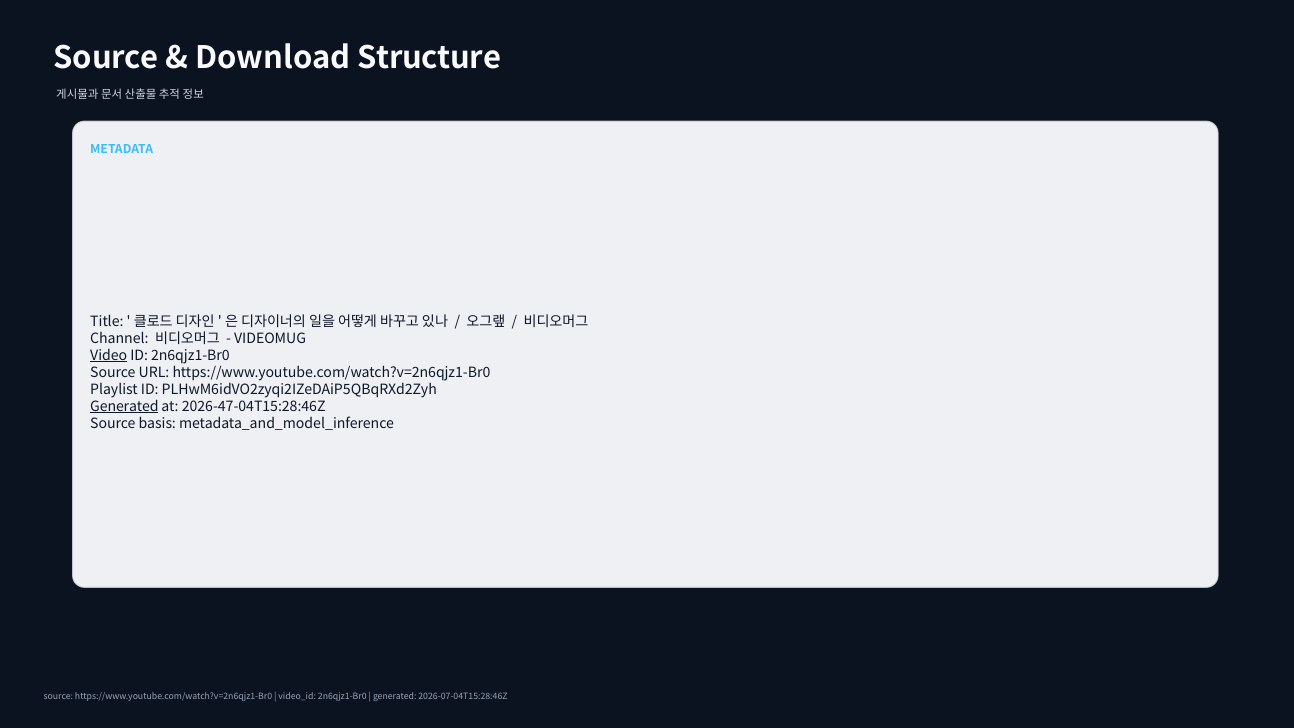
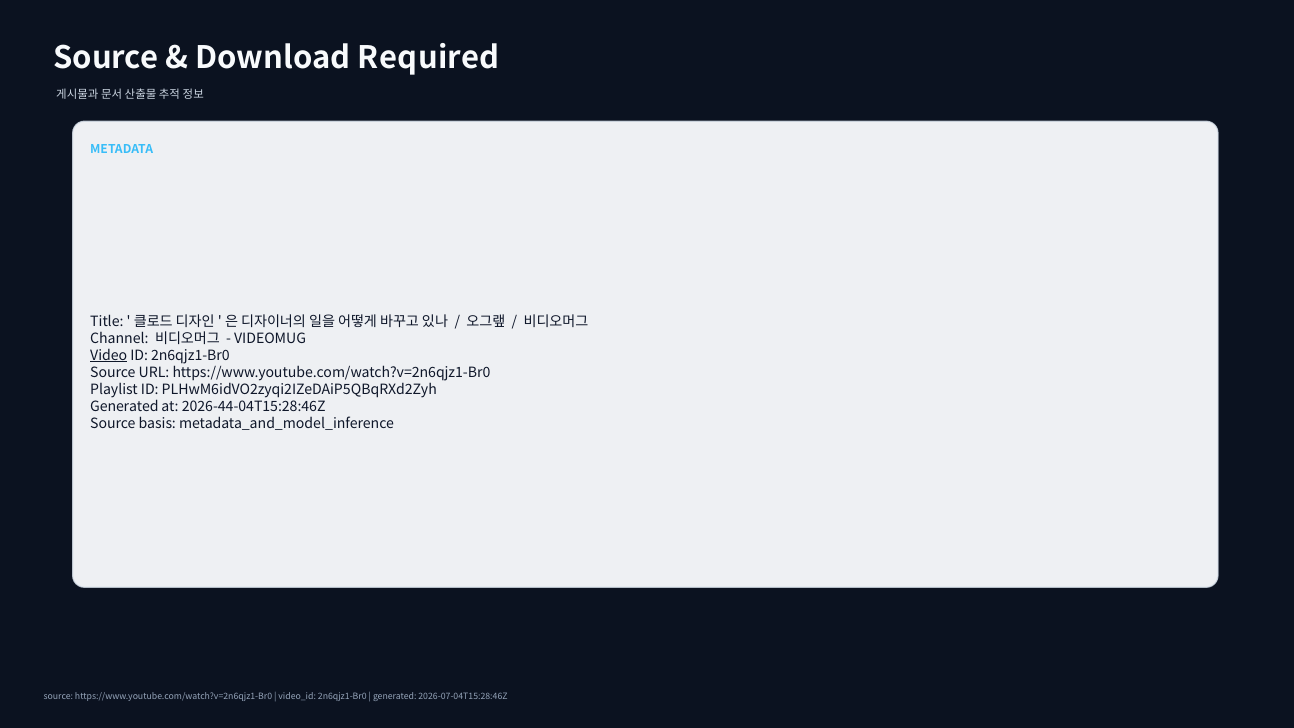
Structure: Structure -> Required
Generated at (124, 406) underline: present -> none
2026-47-04T15:28:46Z: 2026-47-04T15:28:46Z -> 2026-44-04T15:28:46Z
